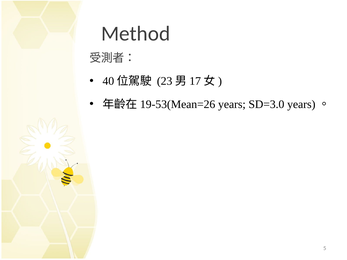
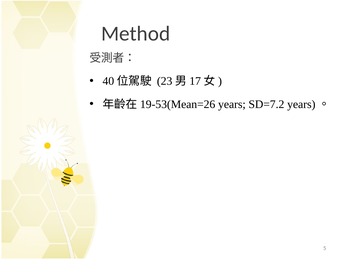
SD=3.0: SD=3.0 -> SD=7.2
